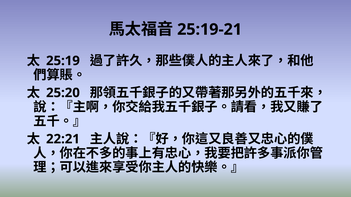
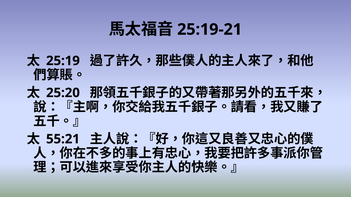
22:21: 22:21 -> 55:21
